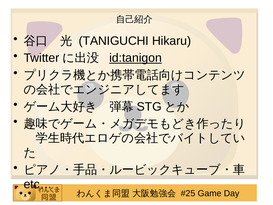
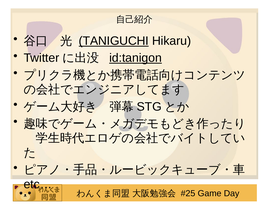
TANIGUCHI underline: none -> present
